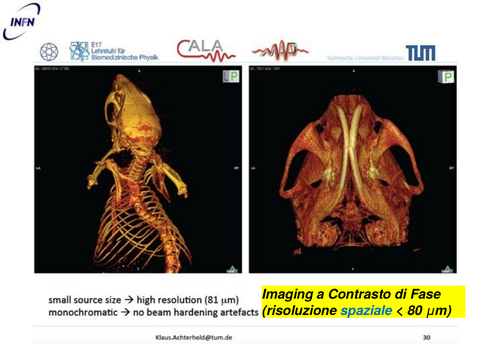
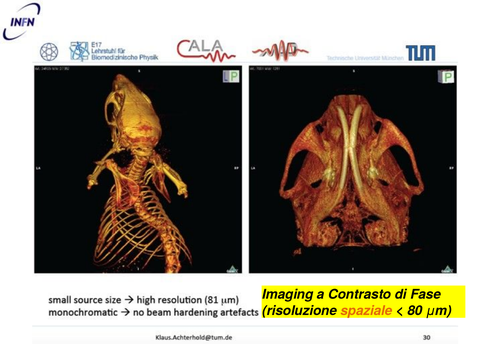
spaziale colour: blue -> orange
